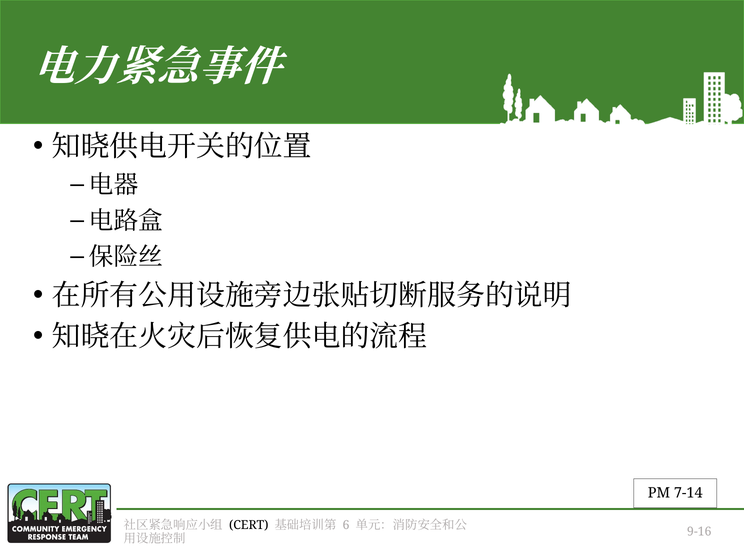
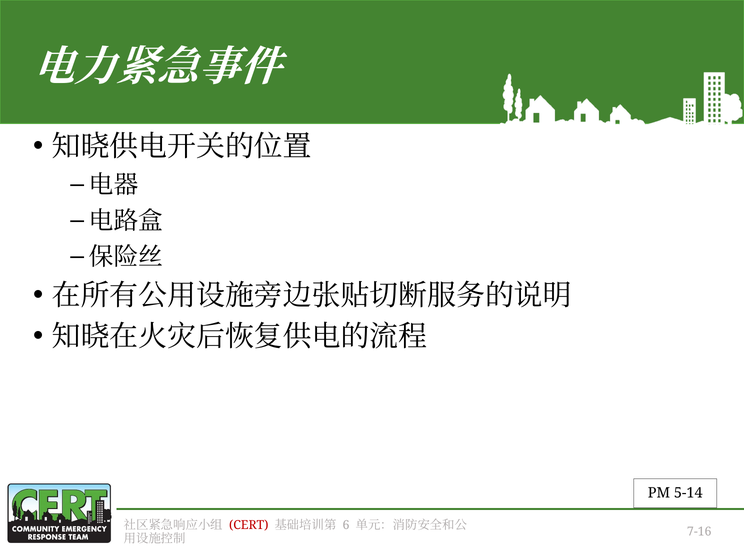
7-14: 7-14 -> 5-14
CERT colour: black -> red
9-16: 9-16 -> 7-16
